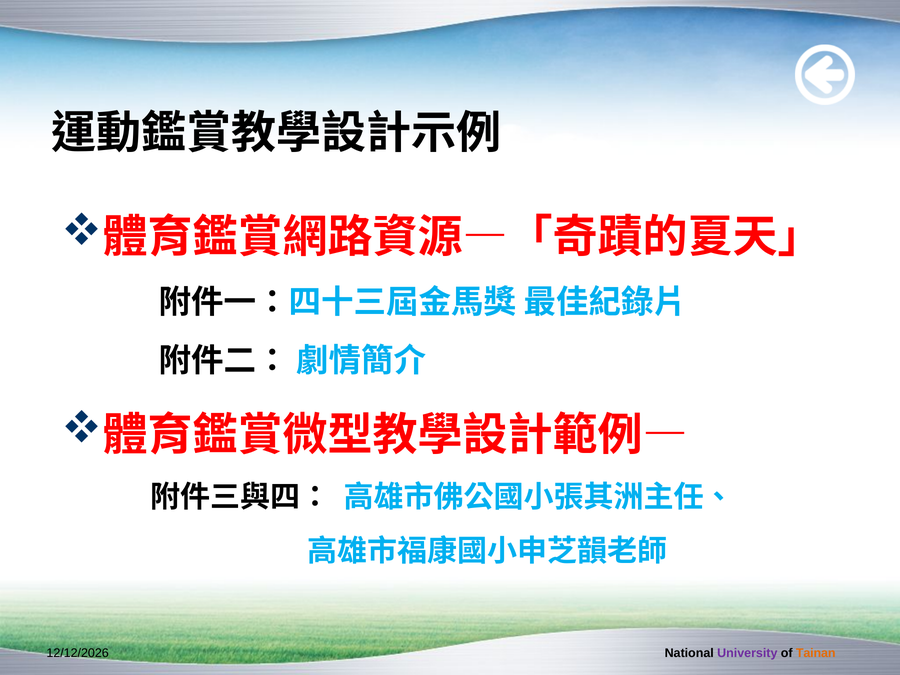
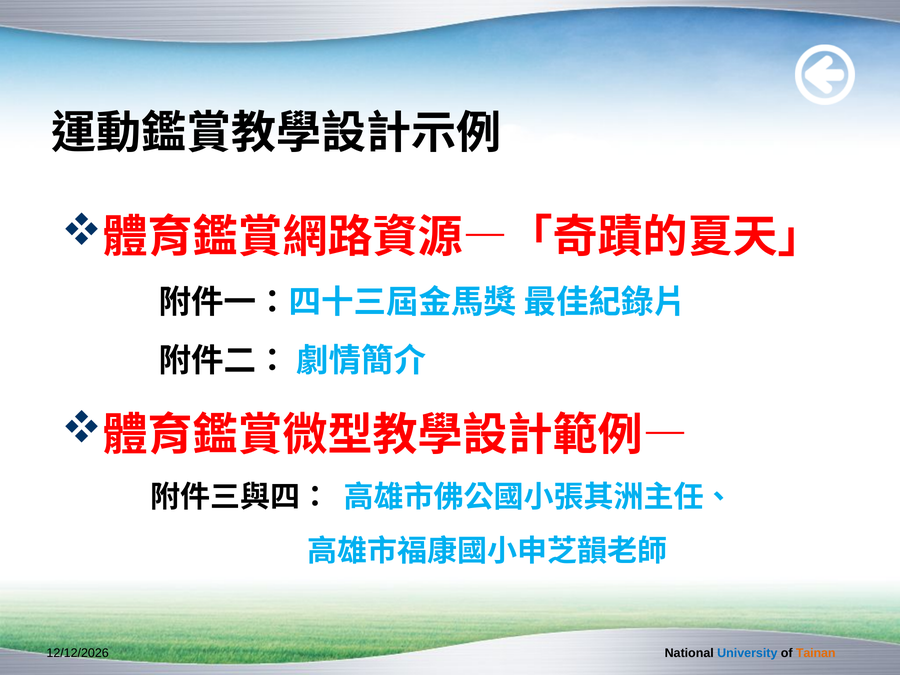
University colour: purple -> blue
